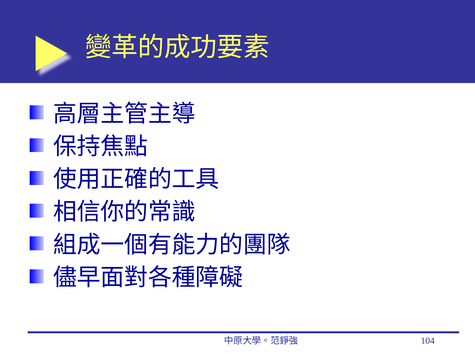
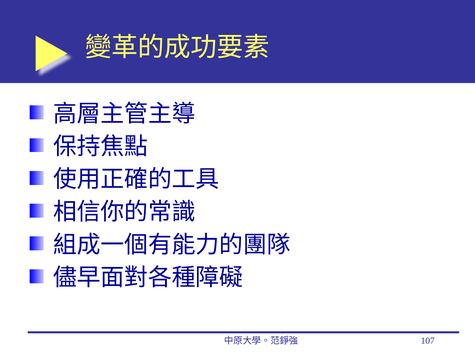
104: 104 -> 107
